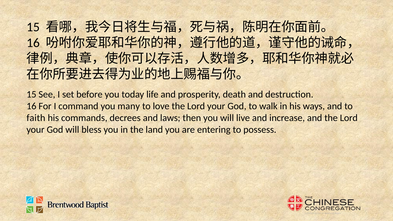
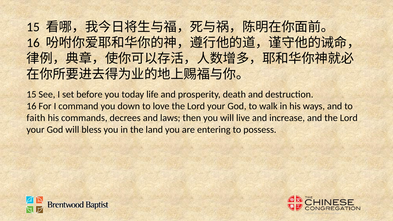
many: many -> down
